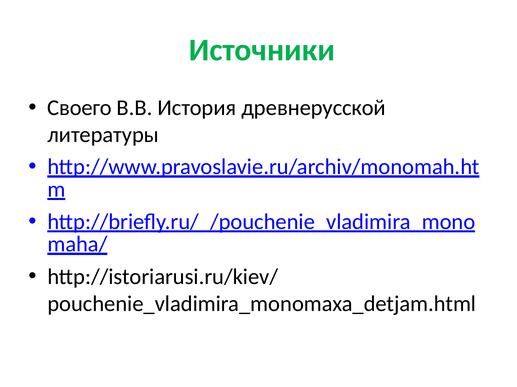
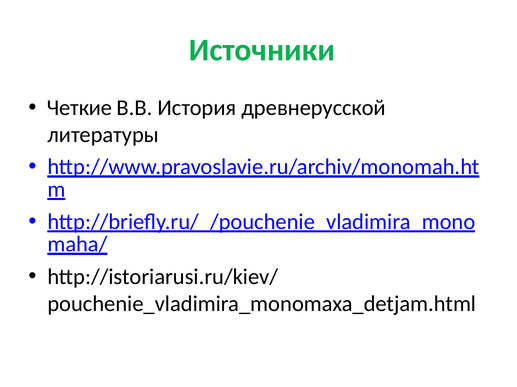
Своего: Своего -> Четкие
